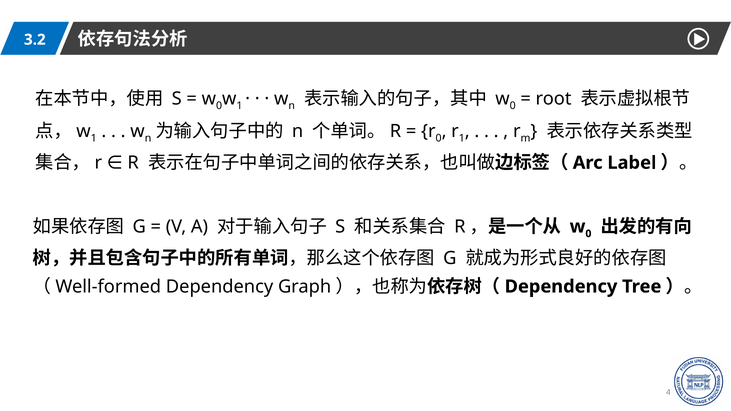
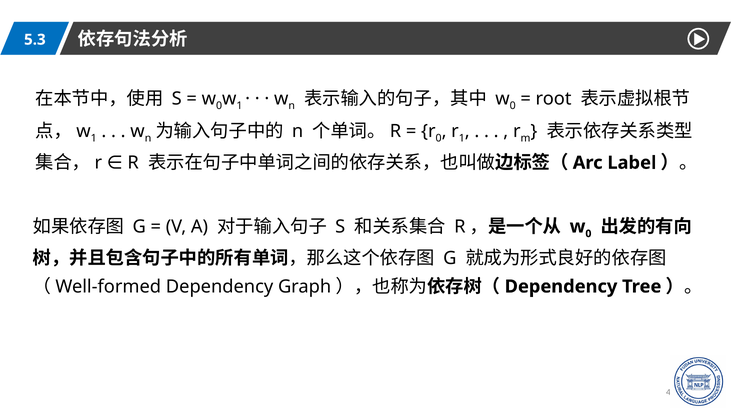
3.2: 3.2 -> 5.3
